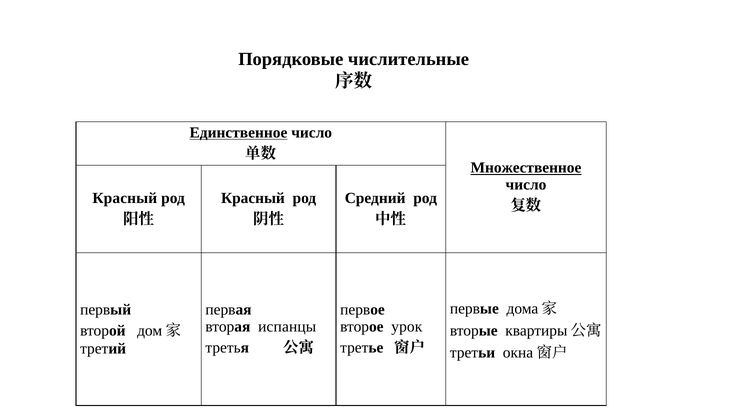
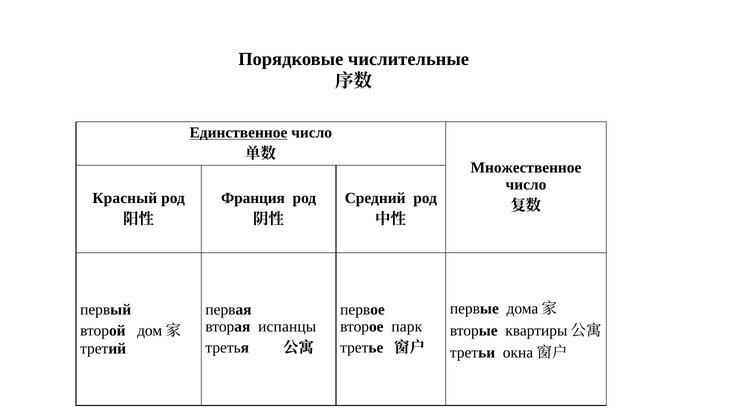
Множественное underline: present -> none
Красный at (253, 198): Красный -> Франция
урок: урок -> парк
